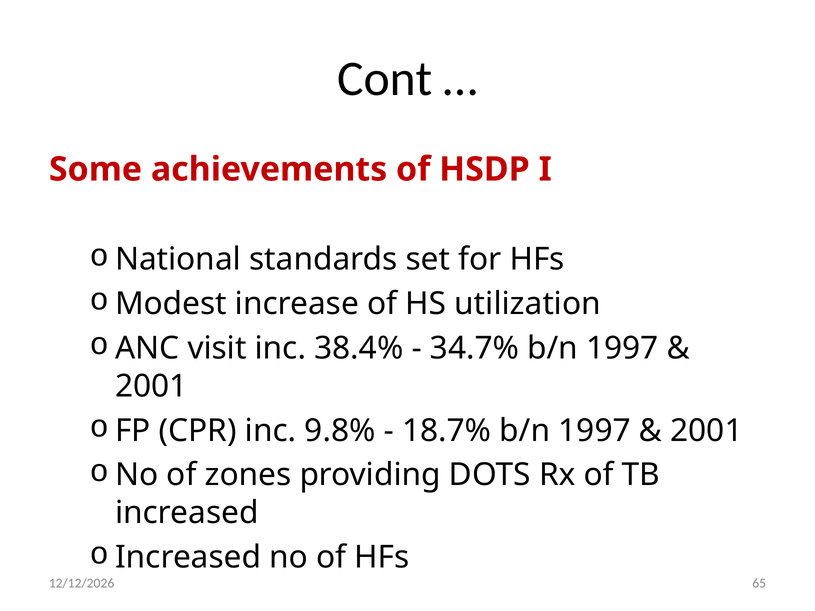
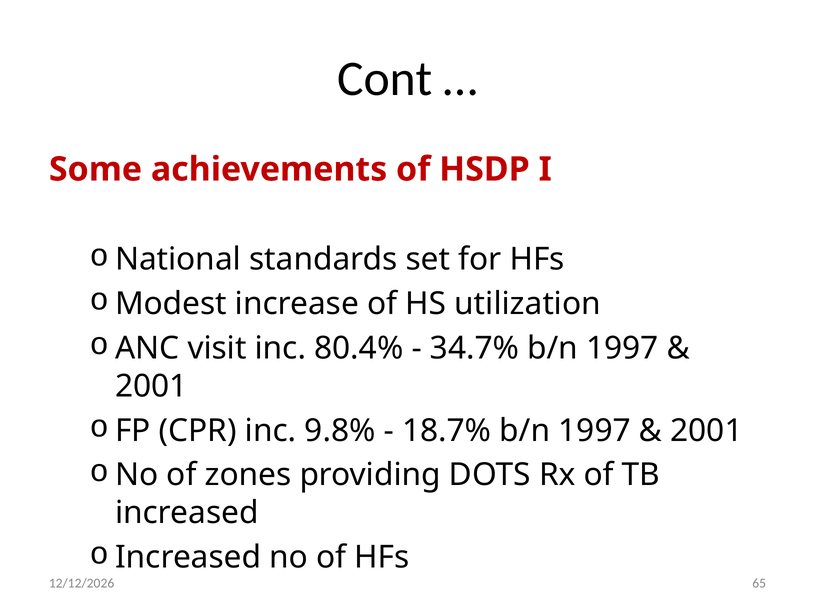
38.4%: 38.4% -> 80.4%
